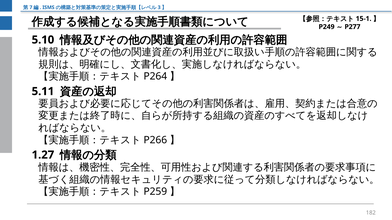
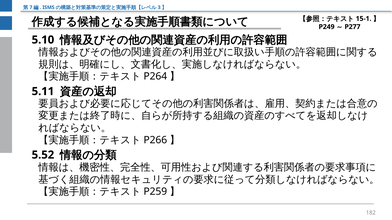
1.27: 1.27 -> 5.52
